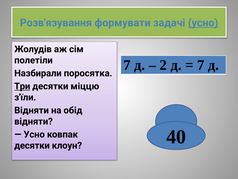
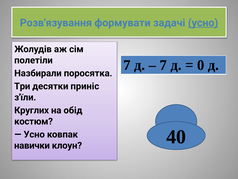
2 at (163, 65): 2 -> 7
7 at (201, 65): 7 -> 0
Три underline: present -> none
міццю: міццю -> приніс
Відняти at (32, 110): Відняти -> Круглих
відняти at (34, 121): відняти -> костюм
десятки at (32, 145): десятки -> навички
